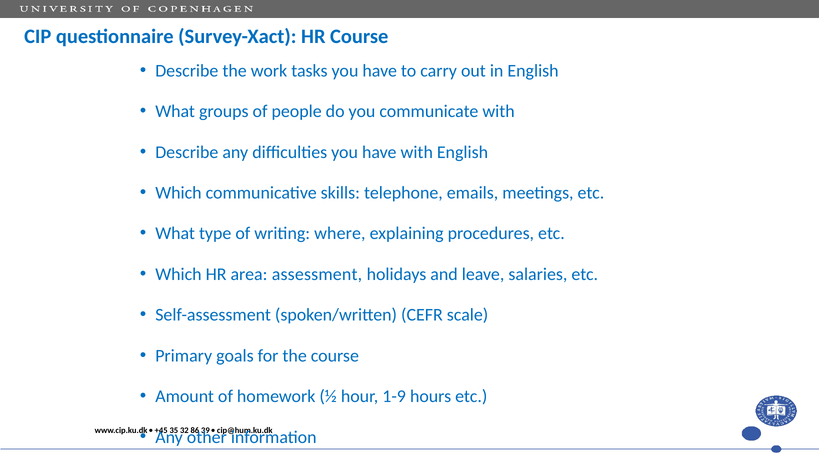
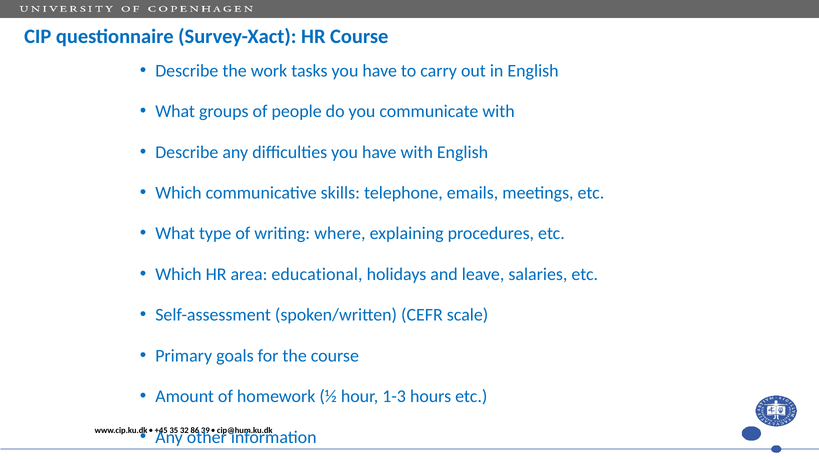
assessment: assessment -> educational
1-9: 1-9 -> 1-3
